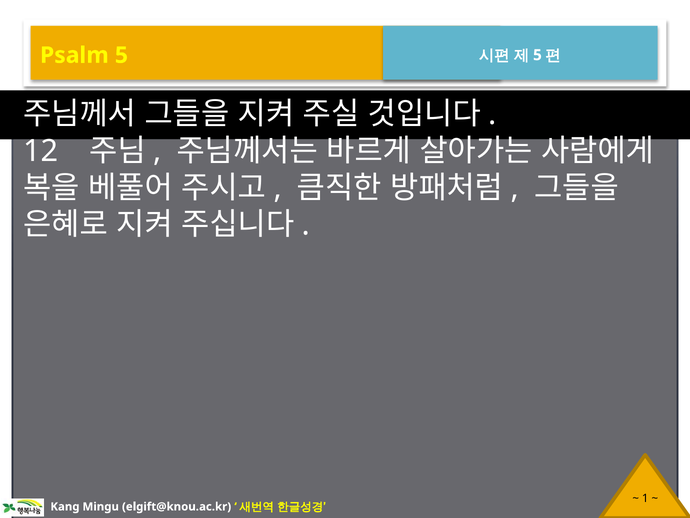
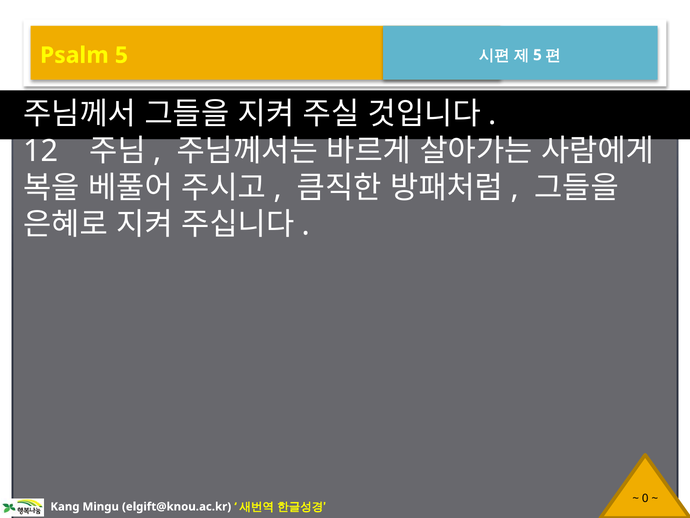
1: 1 -> 0
